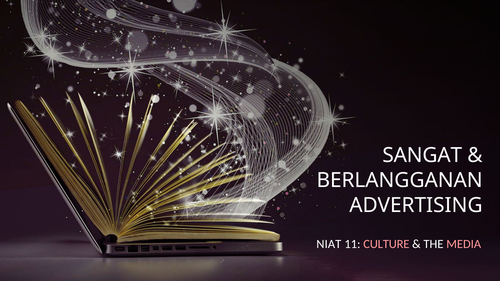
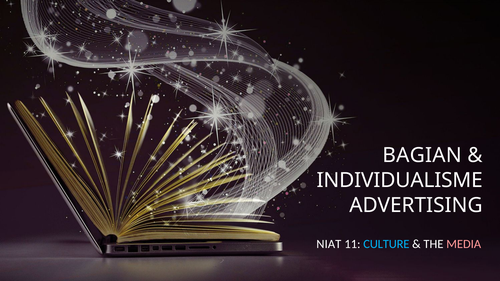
SANGAT: SANGAT -> BAGIAN
BERLANGGANAN: BERLANGGANAN -> INDIVIDUALISME
CULTURE colour: pink -> light blue
